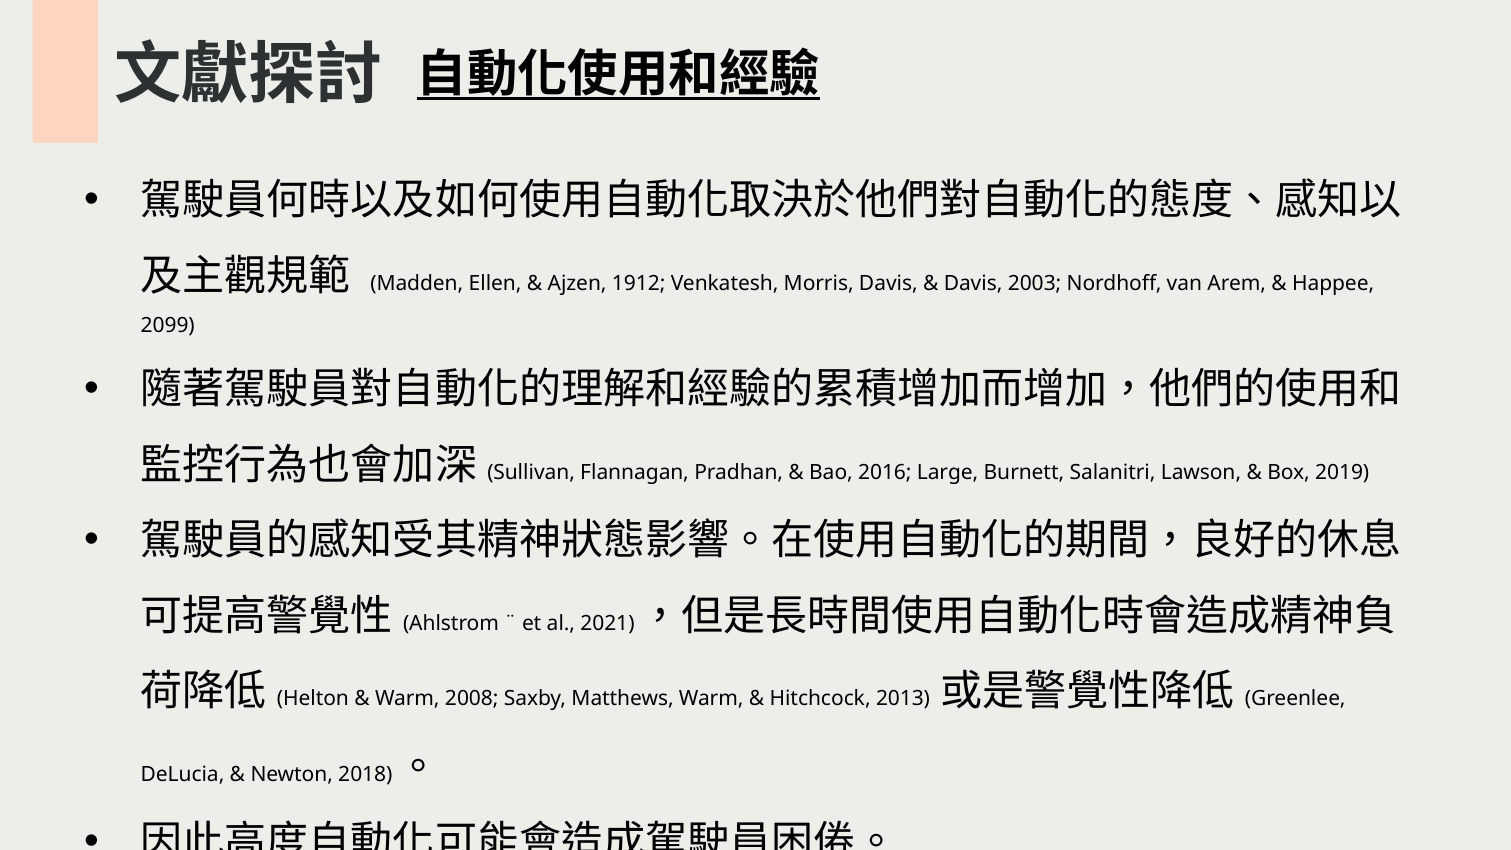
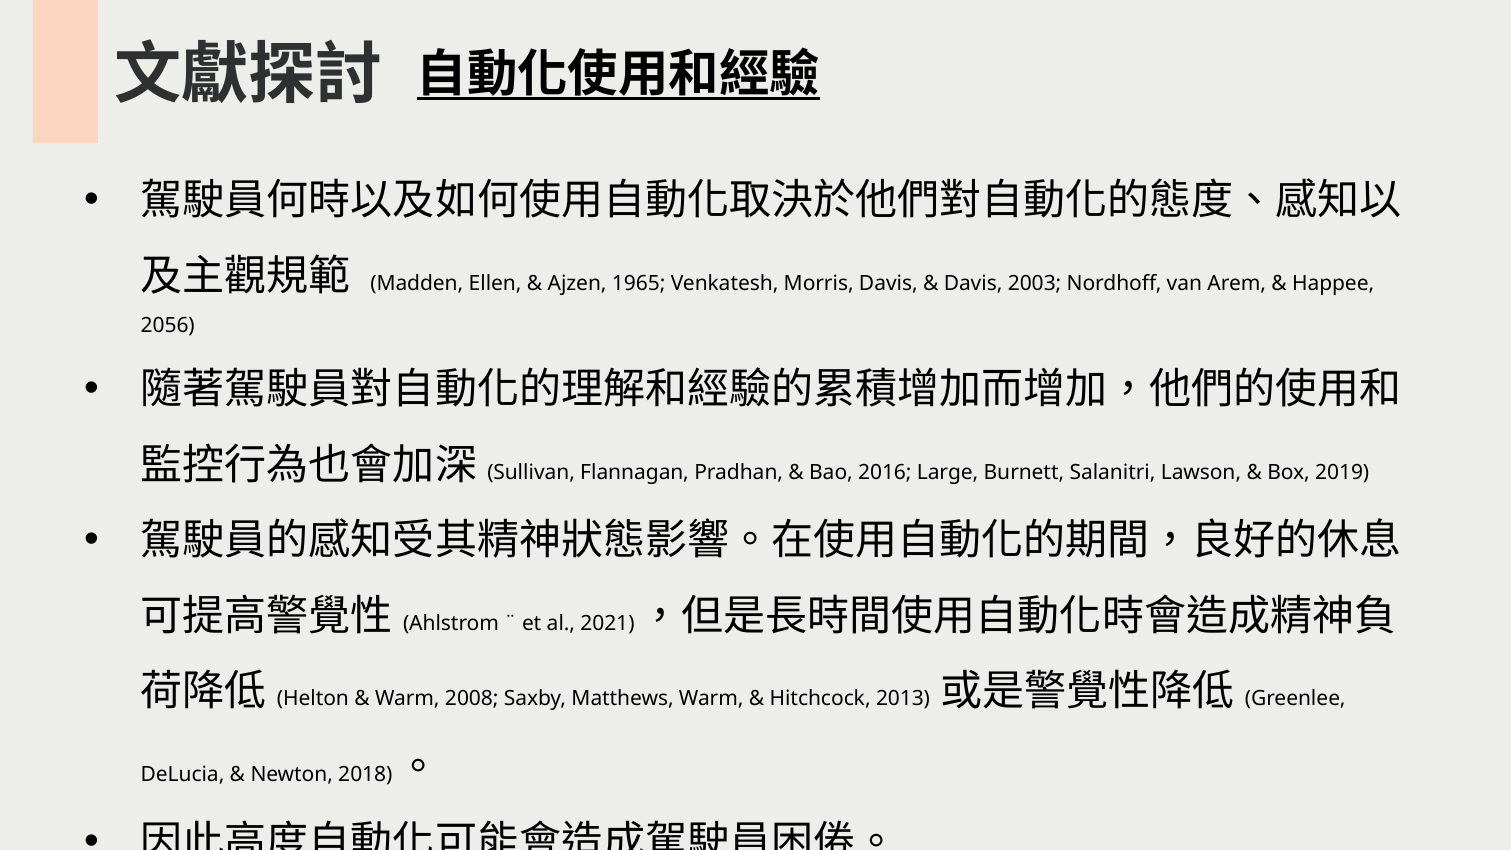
1912: 1912 -> 1965
2099: 2099 -> 2056
